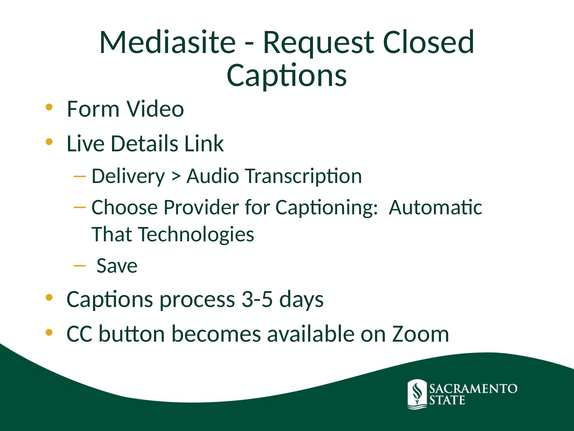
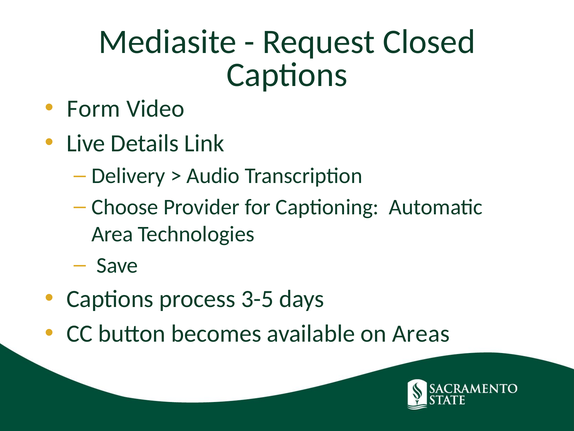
That: That -> Area
Zoom: Zoom -> Areas
